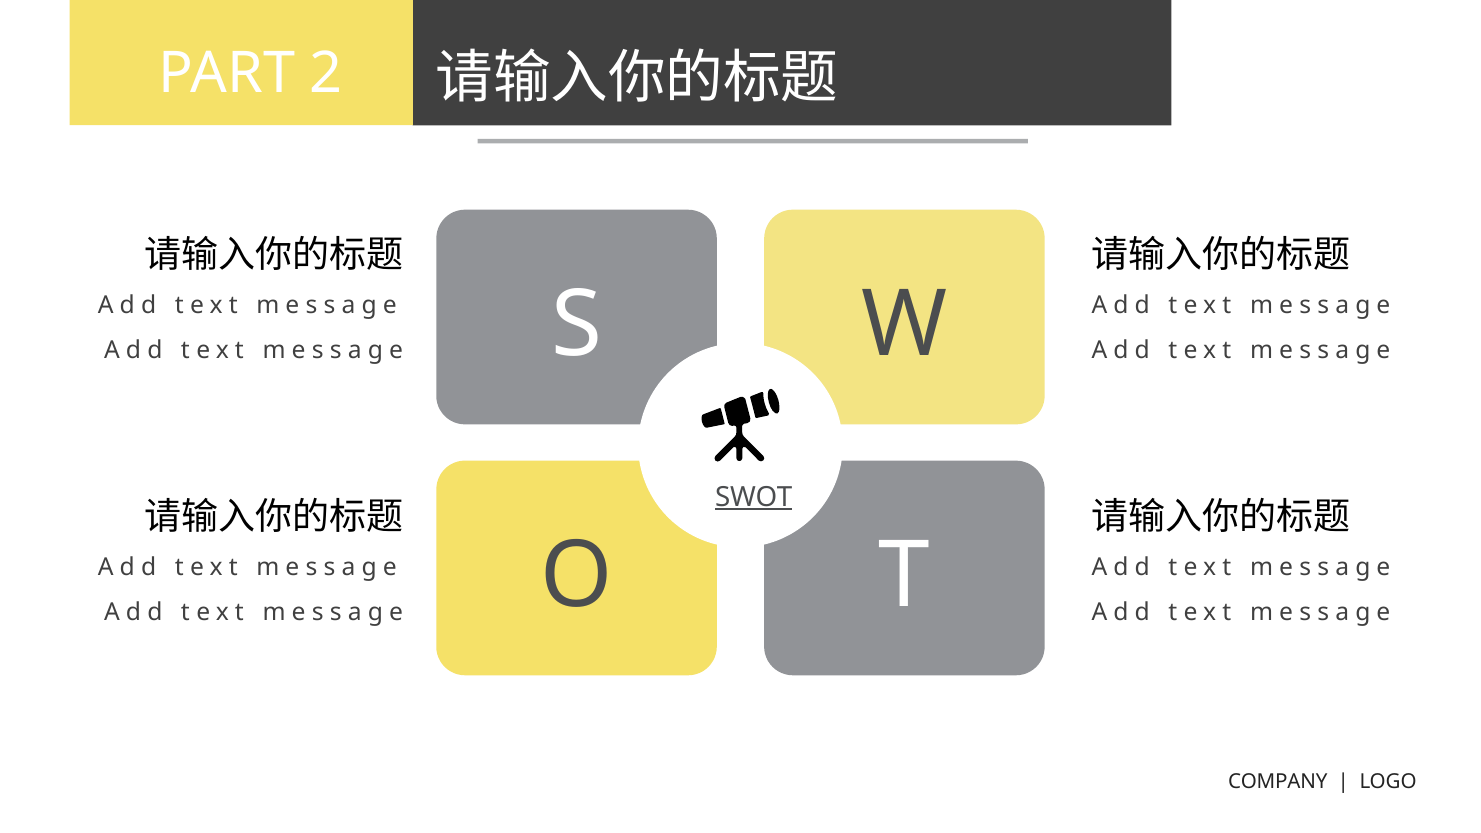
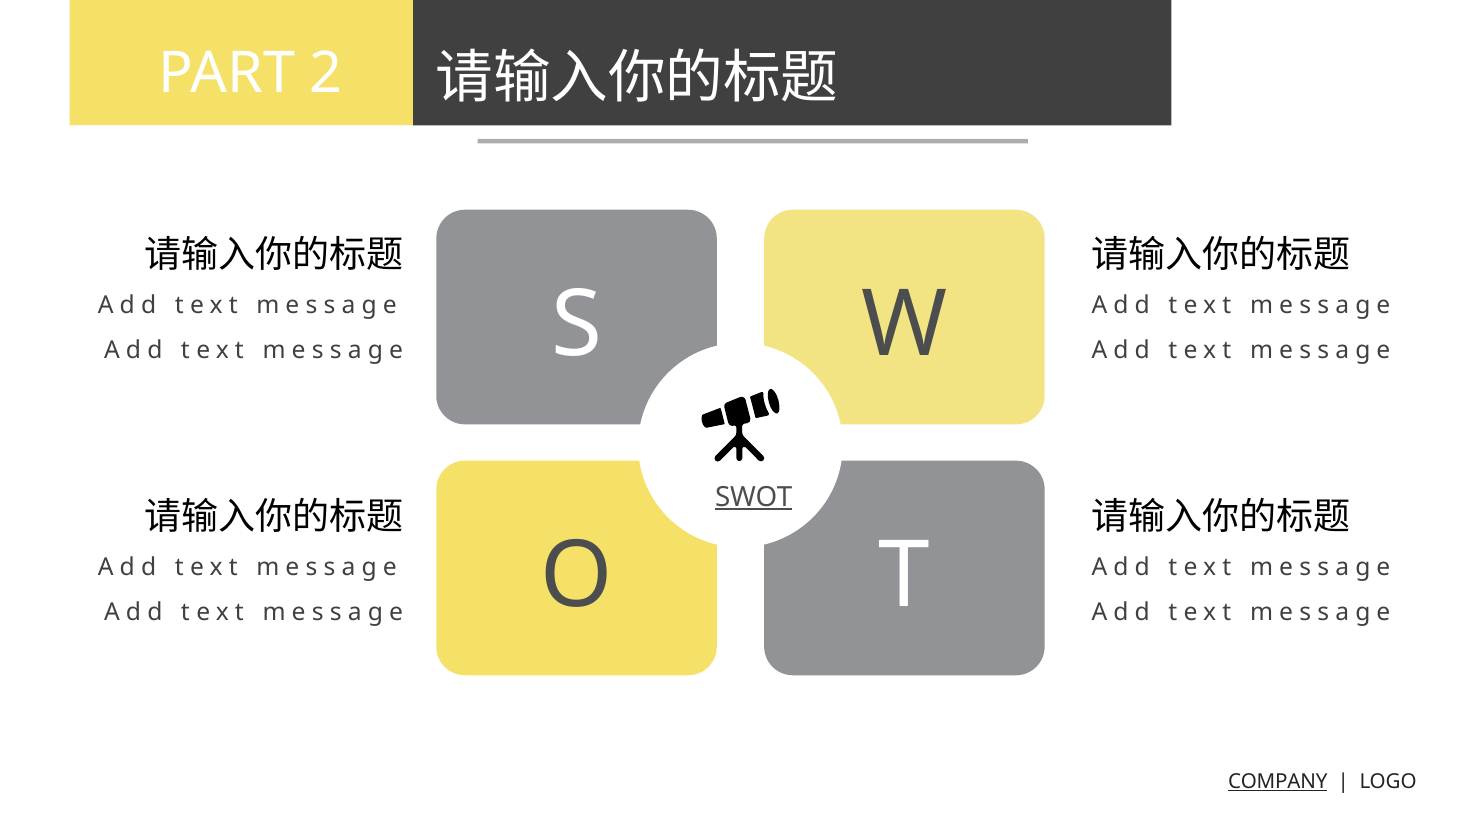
COMPANY underline: none -> present
